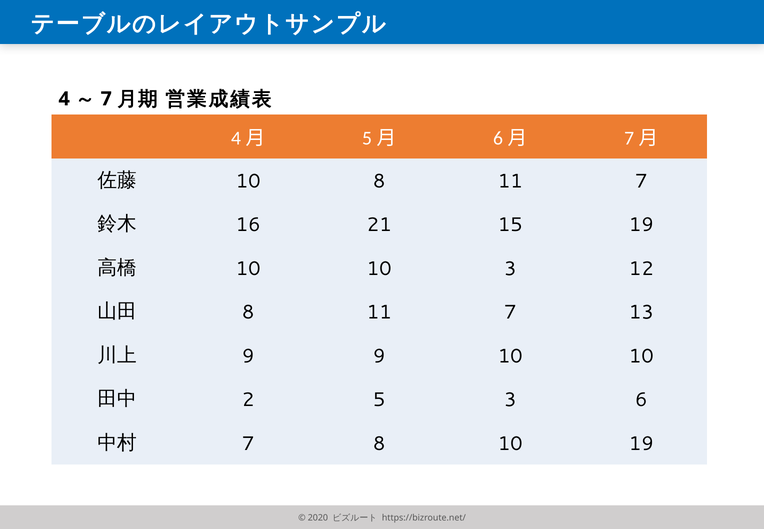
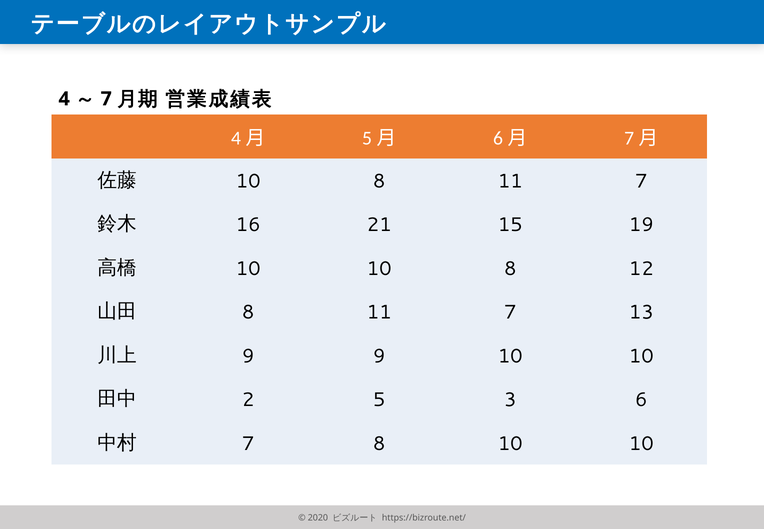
10 10 3: 3 -> 8
8 10 19: 19 -> 10
